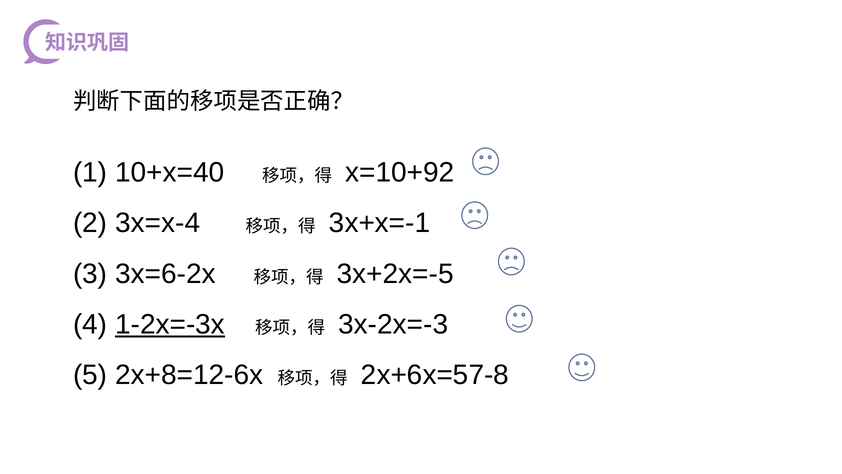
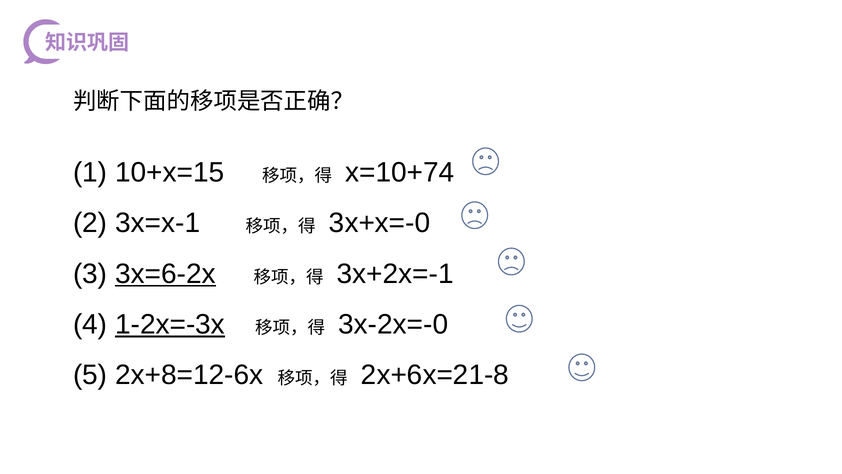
10+x=40: 10+x=40 -> 10+x=15
x=10+92: x=10+92 -> x=10+74
3x=x-4: 3x=x-4 -> 3x=x-1
3x+x=-1: 3x+x=-1 -> 3x+x=-0
3x=6-2x underline: none -> present
3x+2x=-5: 3x+2x=-5 -> 3x+2x=-1
3x-2x=-3: 3x-2x=-3 -> 3x-2x=-0
2x+6x=57-8: 2x+6x=57-8 -> 2x+6x=21-8
